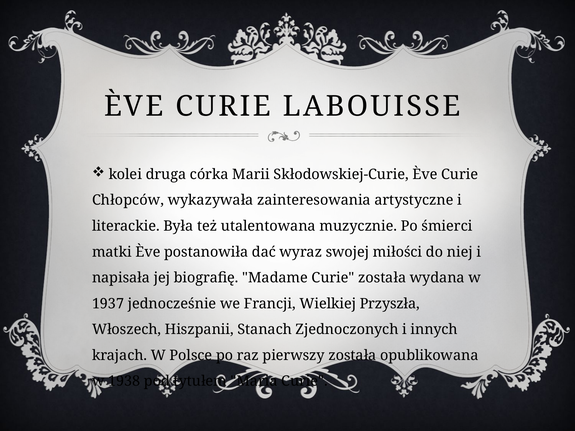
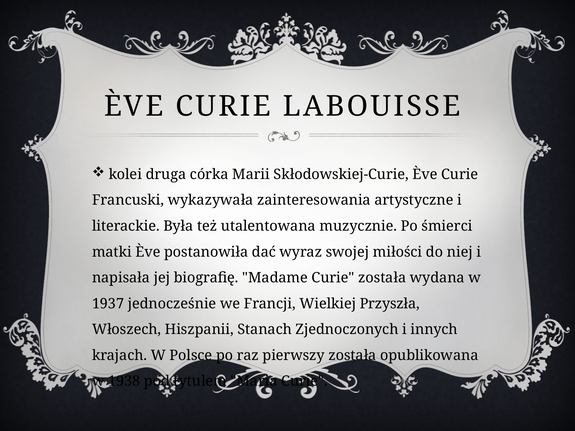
Chłopców: Chłopców -> Francuski
